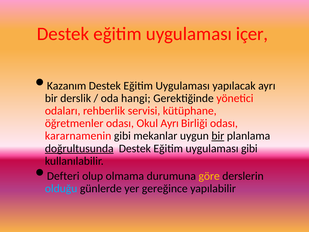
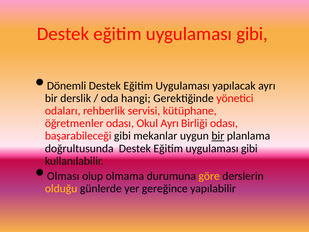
içer at (252, 34): içer -> gibi
Kazanım: Kazanım -> Dönemli
kararnamenin: kararnamenin -> başarabileceği
doğrultusunda underline: present -> none
Defteri: Defteri -> Olması
olduğu colour: light blue -> yellow
